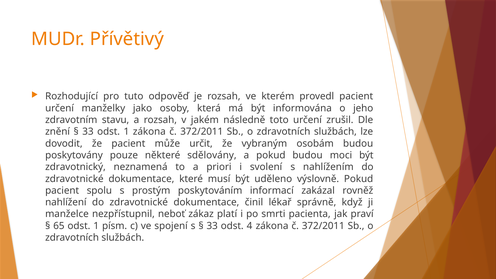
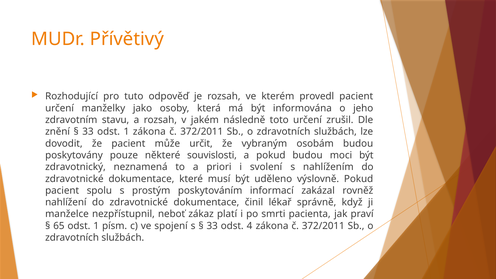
sdělovány: sdělovány -> souvislosti
